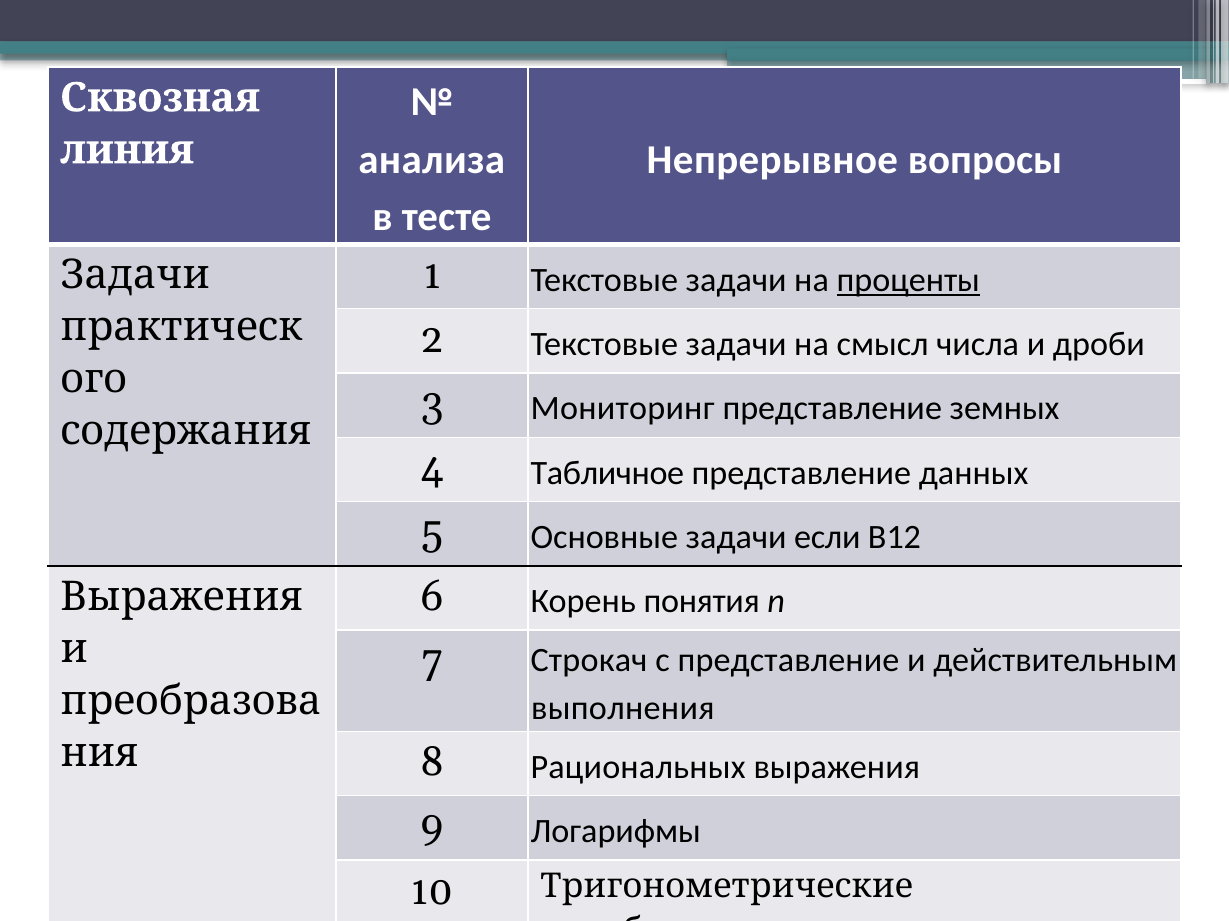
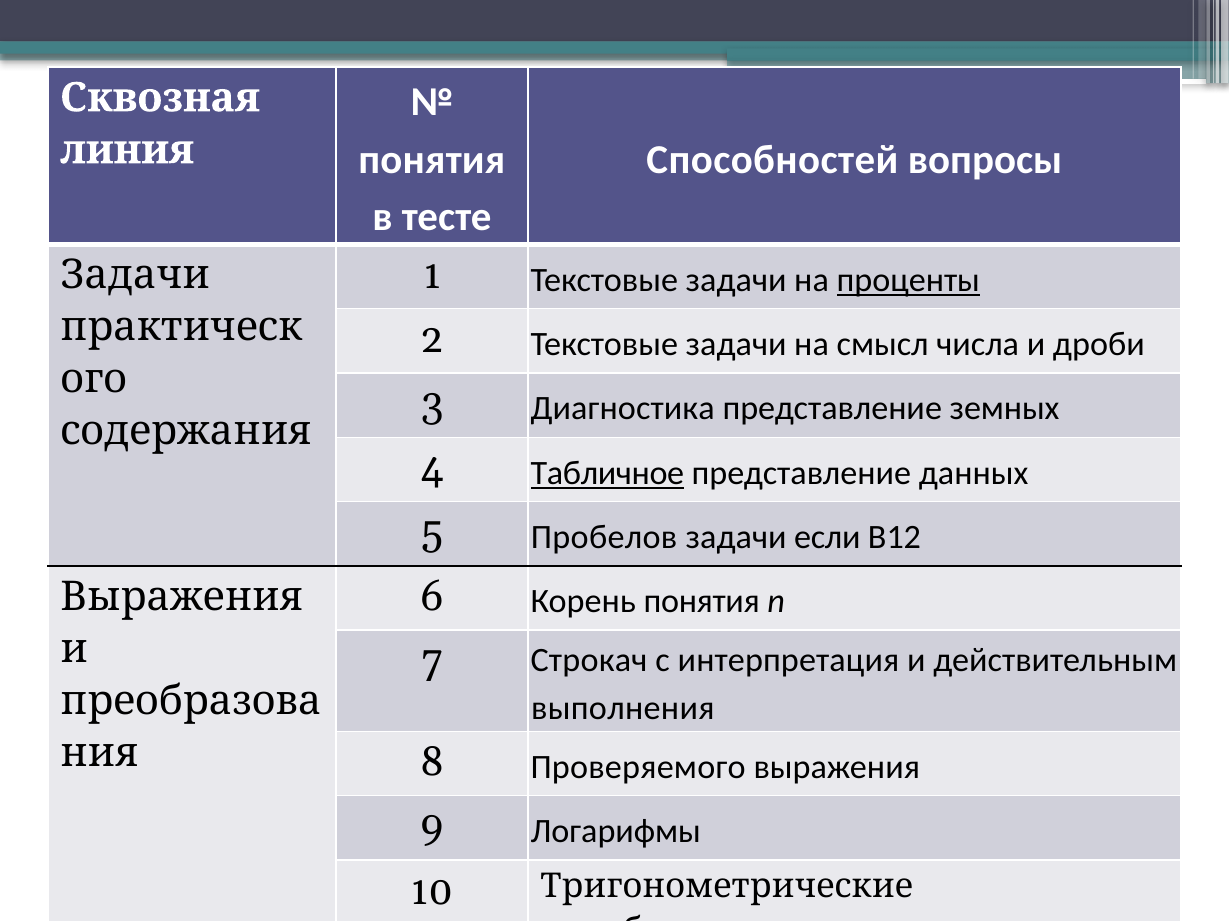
анализа at (432, 160): анализа -> понятия
Непрерывное: Непрерывное -> Способностей
Мониторинг: Мониторинг -> Диагностика
Табличное underline: none -> present
Основные: Основные -> Пробелов
с представление: представление -> интерпретация
Рациональных: Рациональных -> Проверяемого
